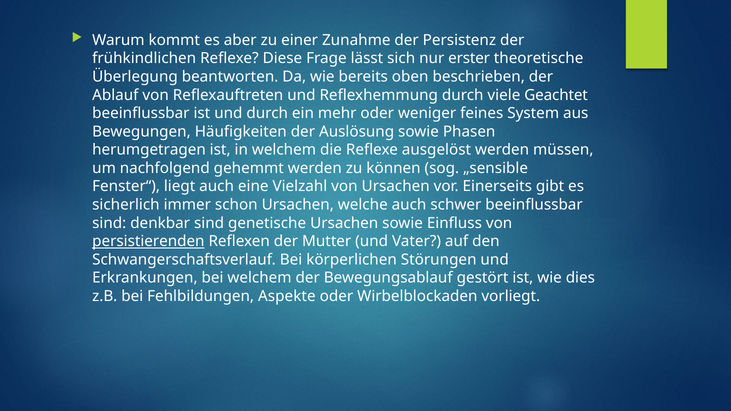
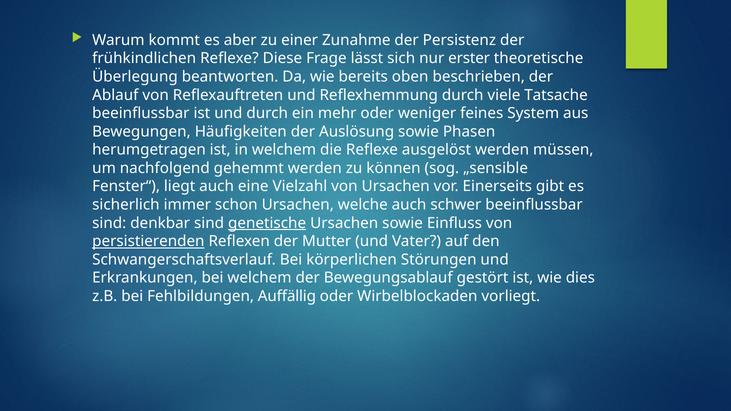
Geachtet: Geachtet -> Tatsache
genetische underline: none -> present
Aspekte: Aspekte -> Auffällig
